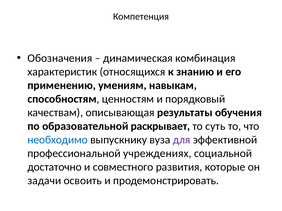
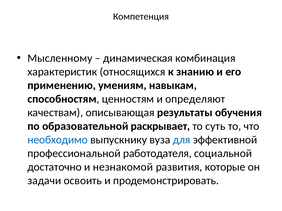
Обозначения: Обозначения -> Мысленному
порядковый: порядковый -> определяют
для colour: purple -> blue
учреждениях: учреждениях -> работодателя
совместного: совместного -> незнакомой
